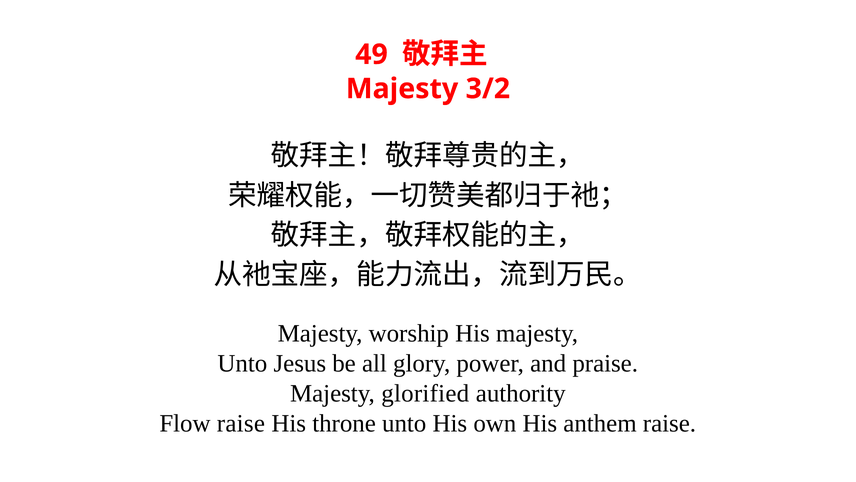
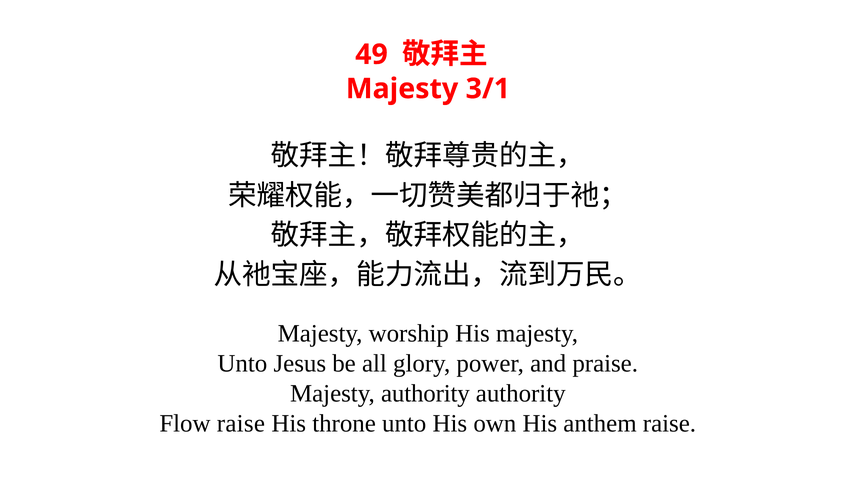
3/2: 3/2 -> 3/1
Majesty glorified: glorified -> authority
